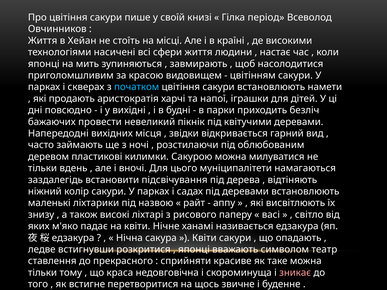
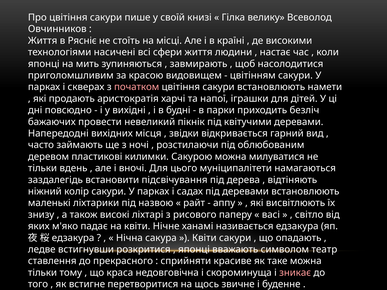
період: період -> велику
Хейан: Хейан -> Рясніє
початком colour: light blue -> pink
